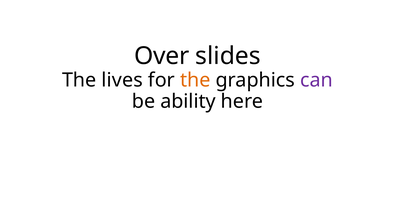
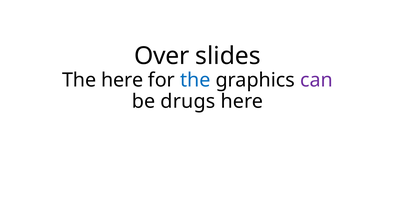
The lives: lives -> here
the at (195, 80) colour: orange -> blue
ability: ability -> drugs
